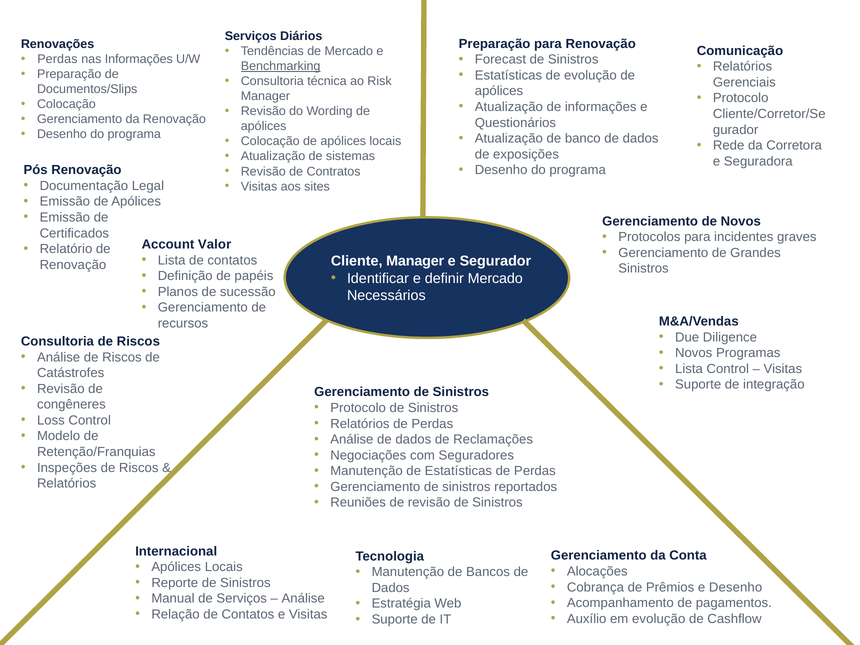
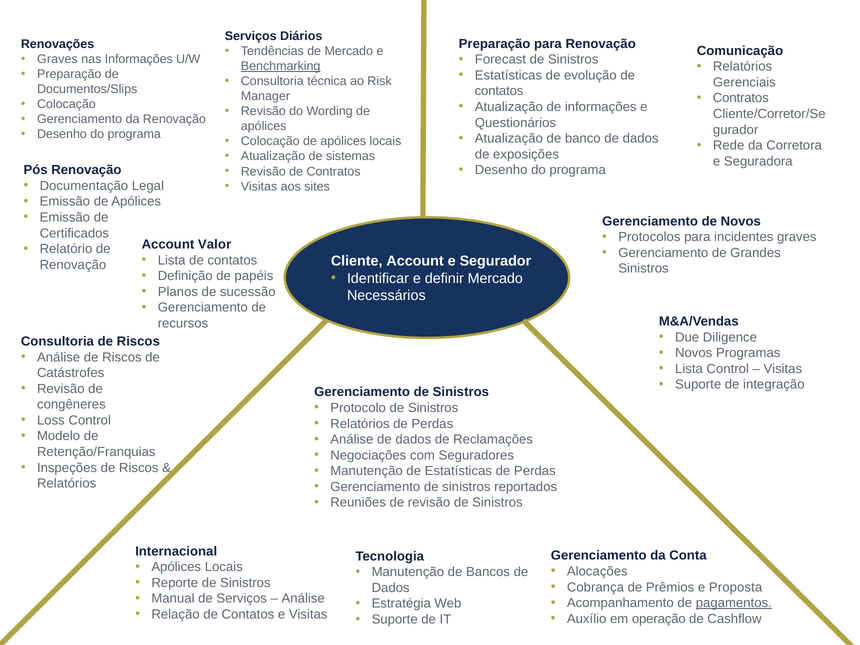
Perdas at (57, 59): Perdas -> Graves
apólices at (499, 91): apólices -> contatos
Protocolo at (741, 98): Protocolo -> Contratos
Cliente Manager: Manager -> Account
e Desenho: Desenho -> Proposta
pagamentos underline: none -> present
em evolução: evolução -> operação
